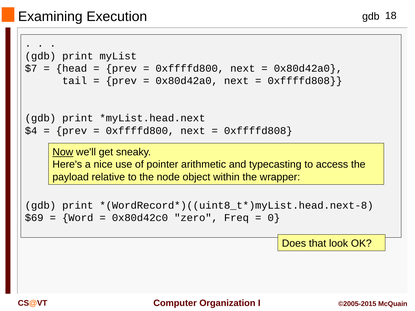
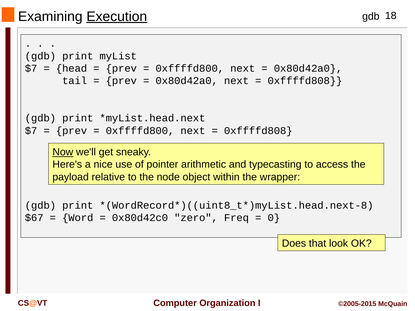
Execution underline: none -> present
$4 at (31, 131): $4 -> $7
$69: $69 -> $67
